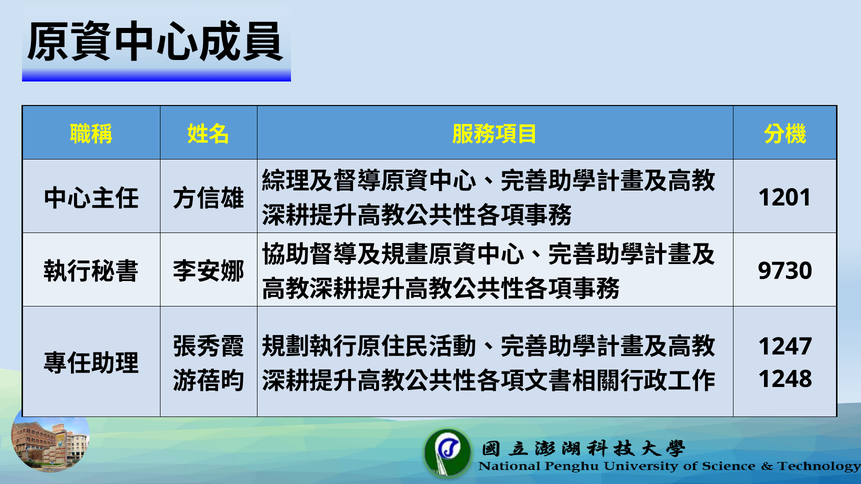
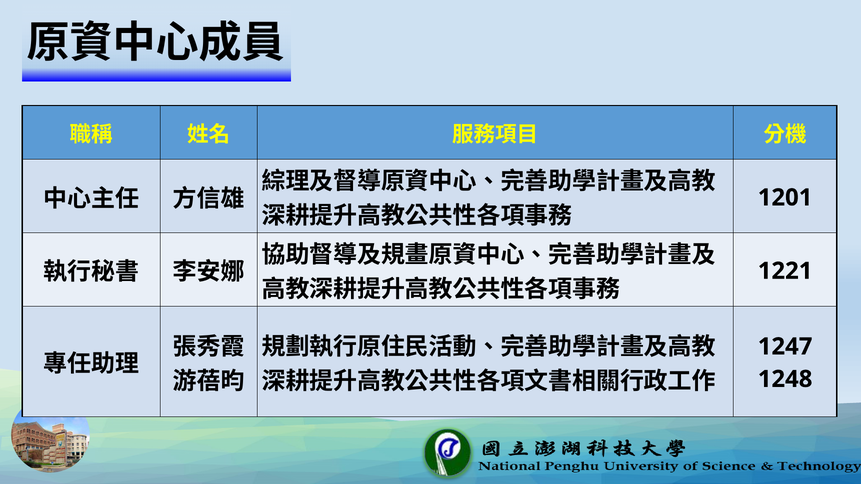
9730: 9730 -> 1221
